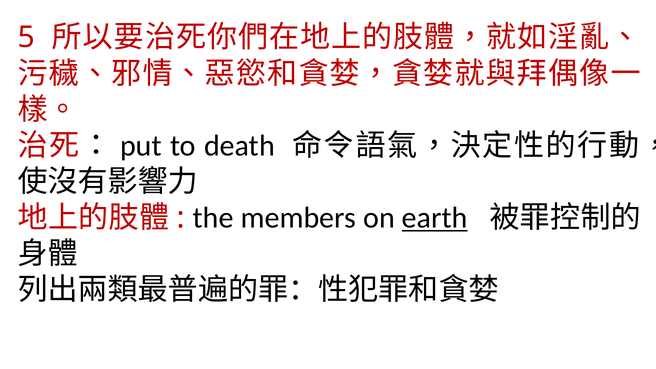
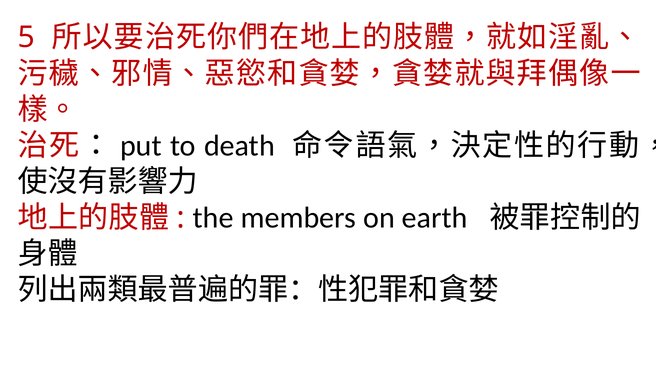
earth underline: present -> none
